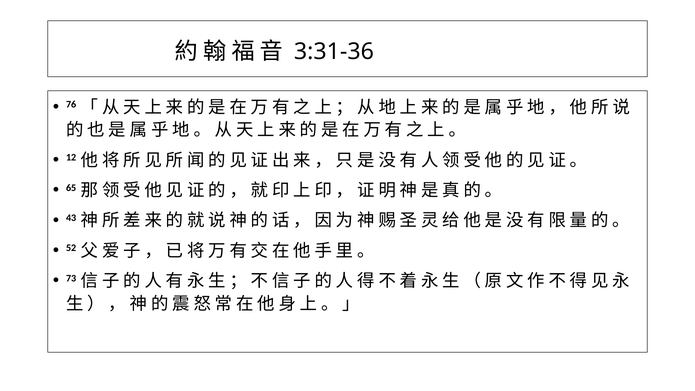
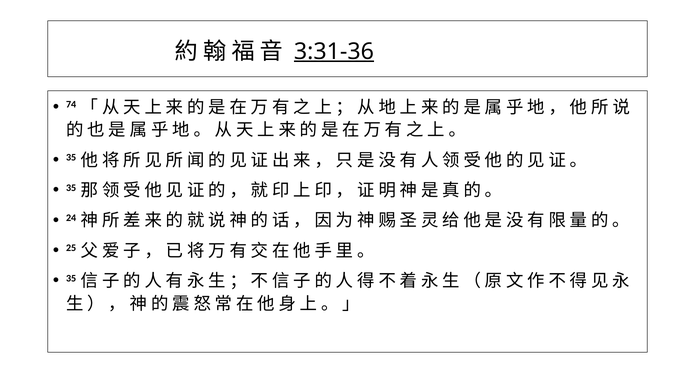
3:31-36 underline: none -> present
76: 76 -> 74
12 at (71, 158): 12 -> 35
65 at (71, 188): 65 -> 35
43: 43 -> 24
52: 52 -> 25
73 at (71, 278): 73 -> 35
